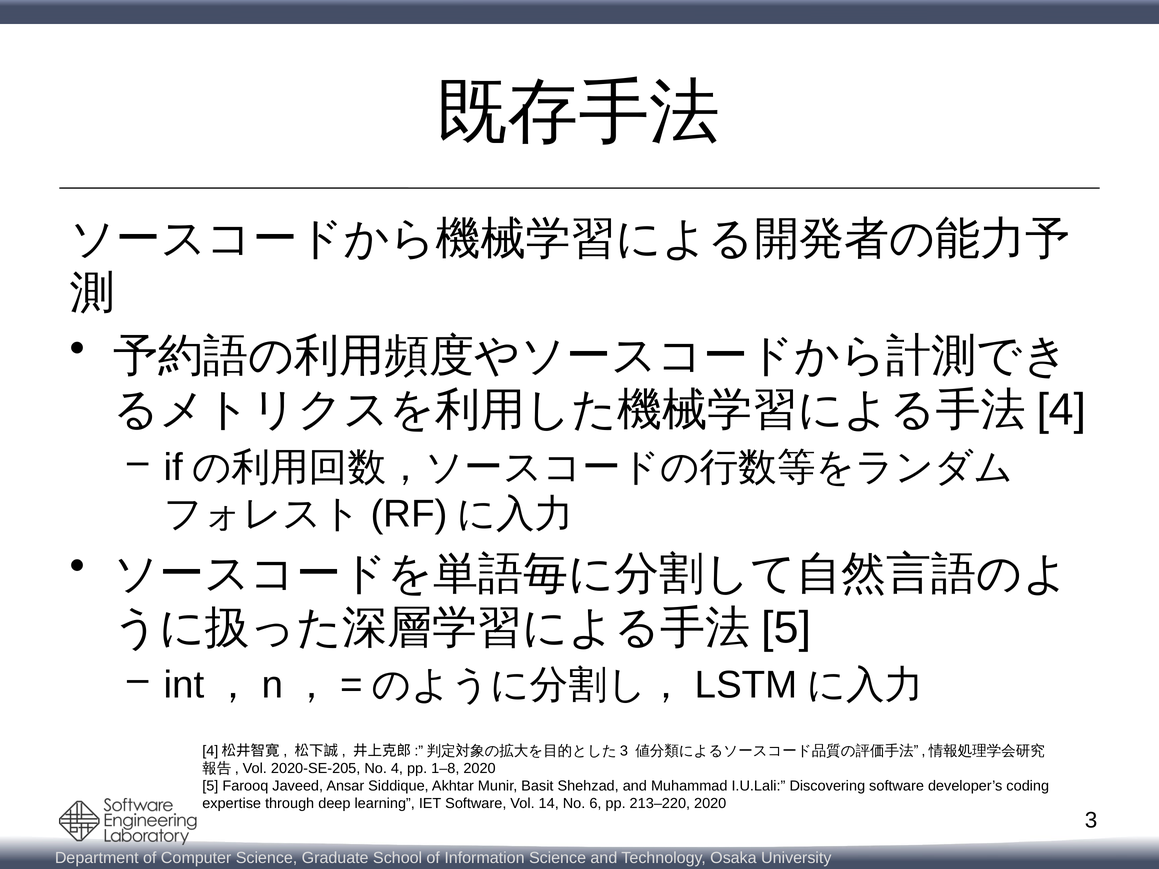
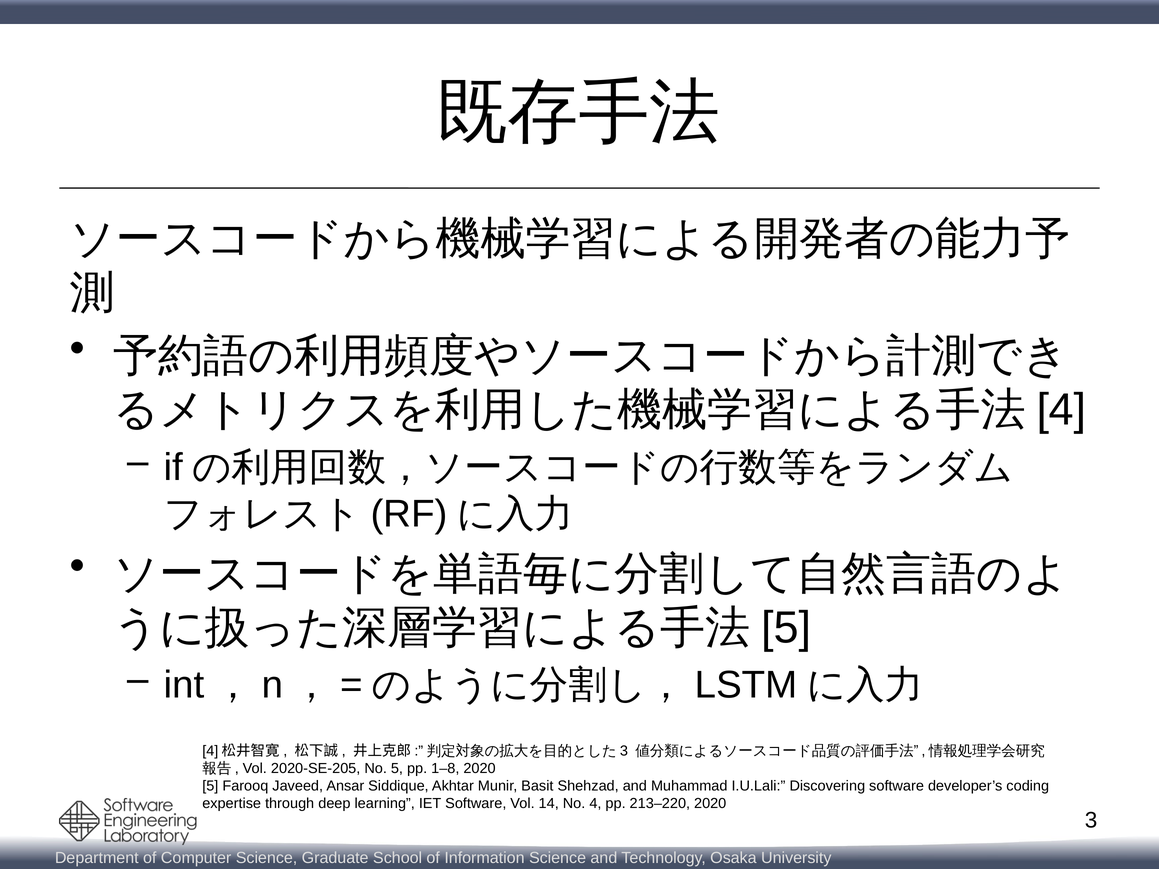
No 4: 4 -> 5
No 6: 6 -> 4
